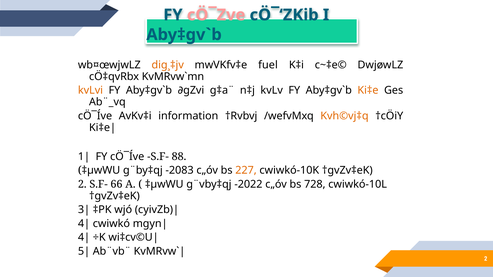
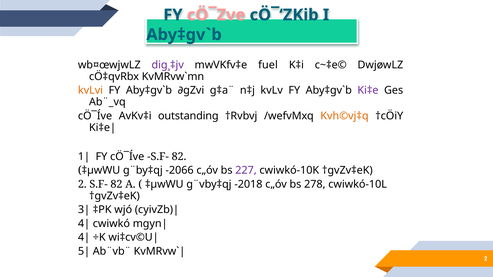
dig¸‡jv colour: orange -> purple
Ki‡e colour: orange -> purple
information: information -> outstanding
cÖ¯Íve S.F- 88: 88 -> 82
-2083: -2083 -> -2066
227 colour: orange -> purple
2 S.F- 66: 66 -> 82
-2022: -2022 -> -2018
728: 728 -> 278
